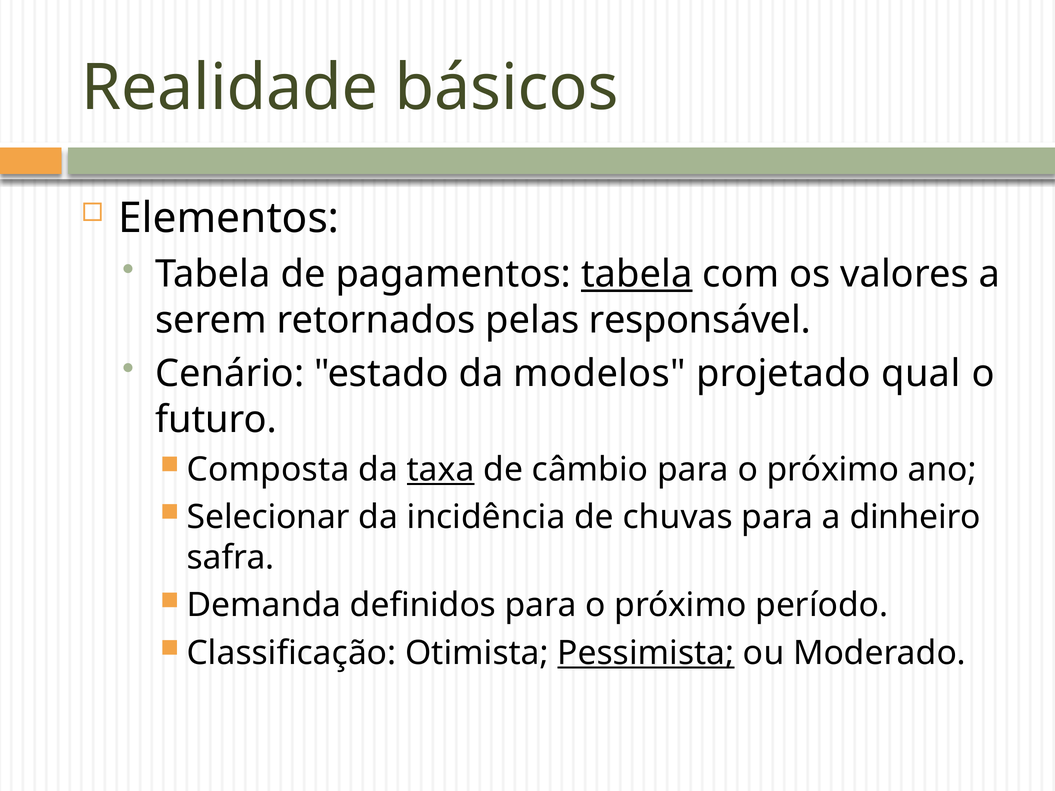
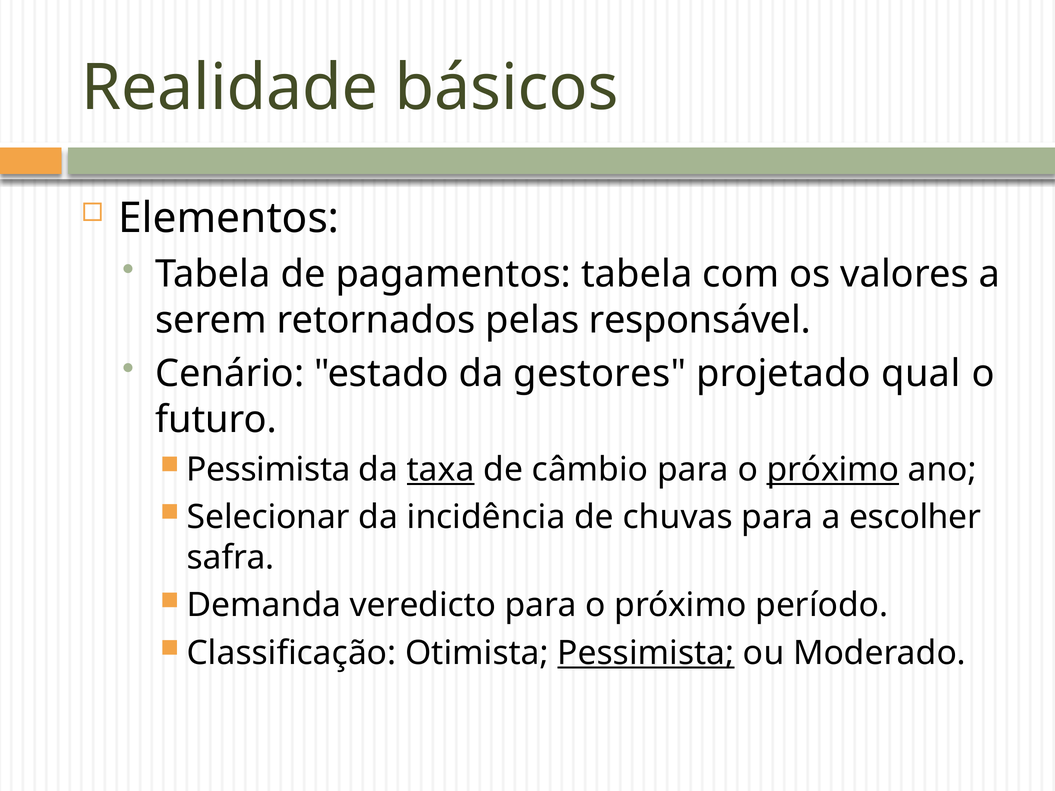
tabela at (637, 274) underline: present -> none
modelos: modelos -> gestores
Composta at (268, 470): Composta -> Pessimista
próximo at (833, 470) underline: none -> present
dinheiro: dinheiro -> escolher
definidos: definidos -> veredicto
